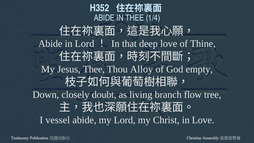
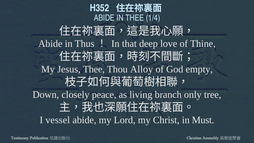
in Lord: Lord -> Thus
doubt: doubt -> peace
flow: flow -> only
in Love: Love -> Must
